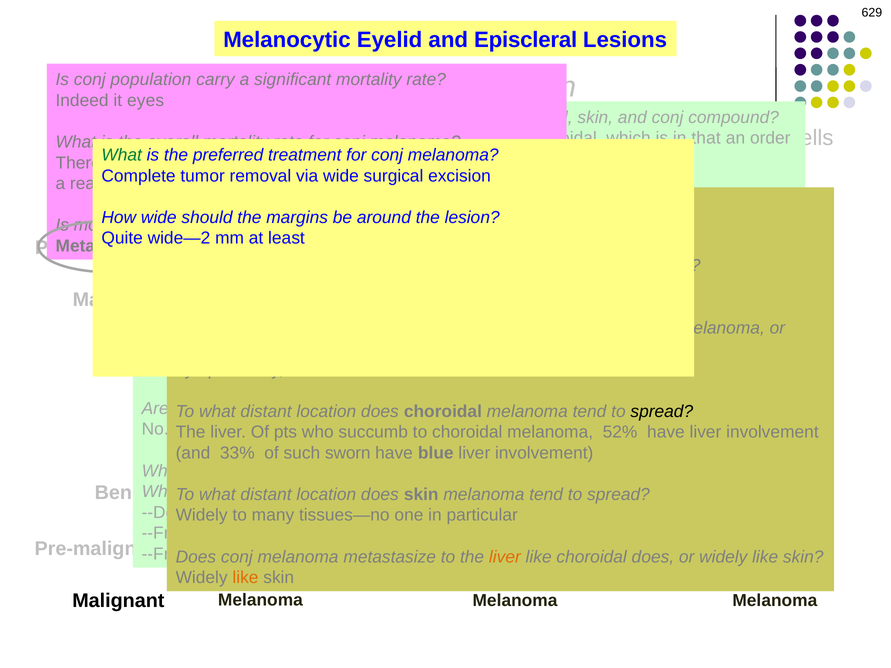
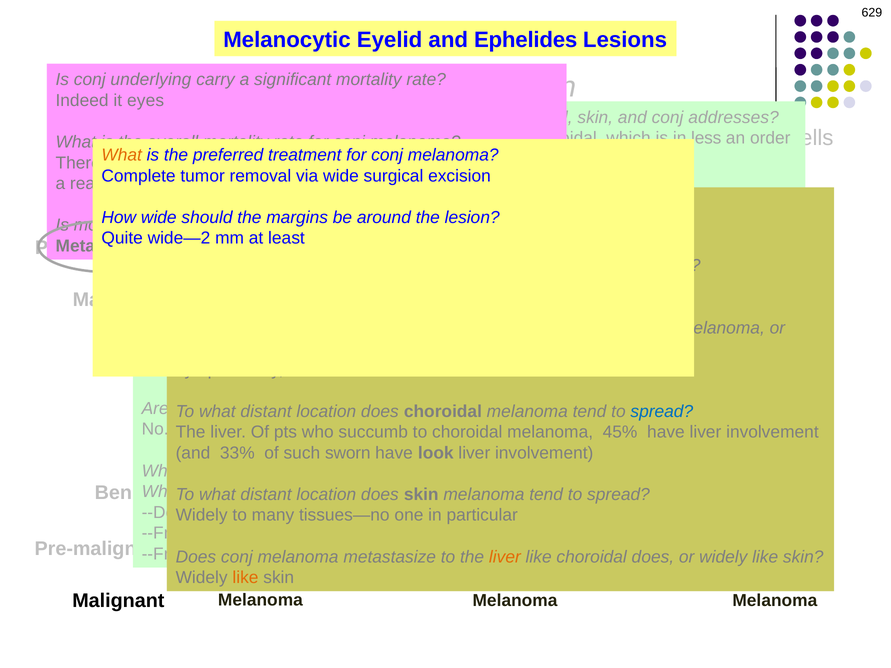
Episcleral: Episcleral -> Ephelides
population: population -> underlying
compound: compound -> addresses
that at (706, 138): that -> less
What at (122, 155) colour: green -> orange
spread at (662, 411) colour: black -> blue
52%: 52% -> 45%
have blue: blue -> look
